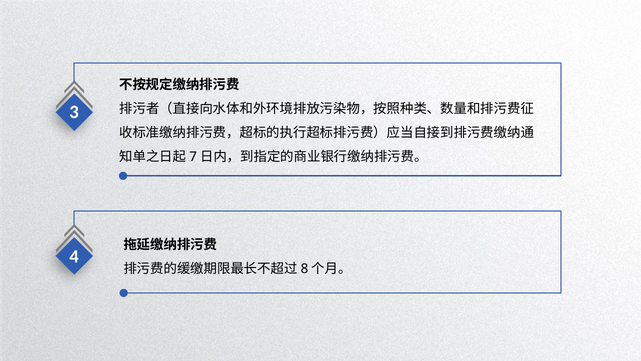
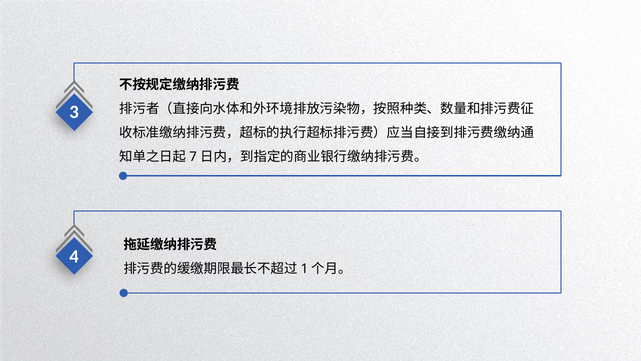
8: 8 -> 1
